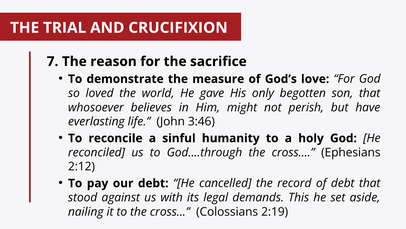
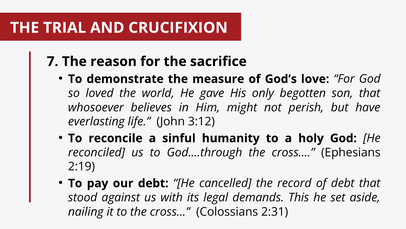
3:46: 3:46 -> 3:12
2:12: 2:12 -> 2:19
2:19: 2:19 -> 2:31
